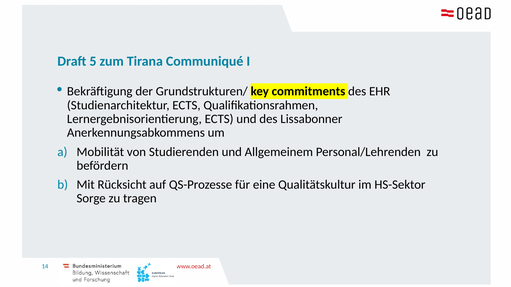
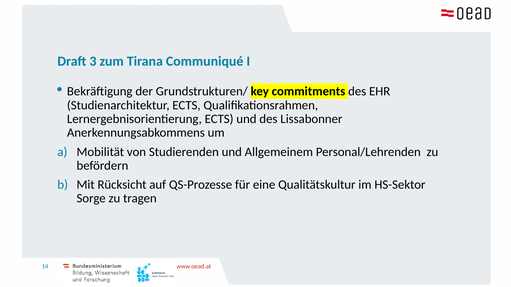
5: 5 -> 3
